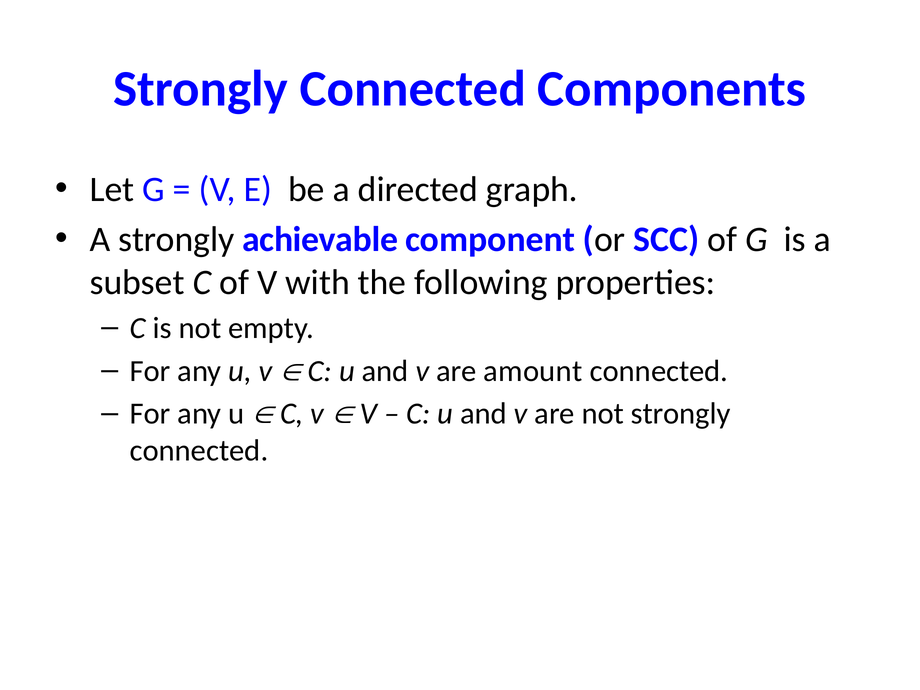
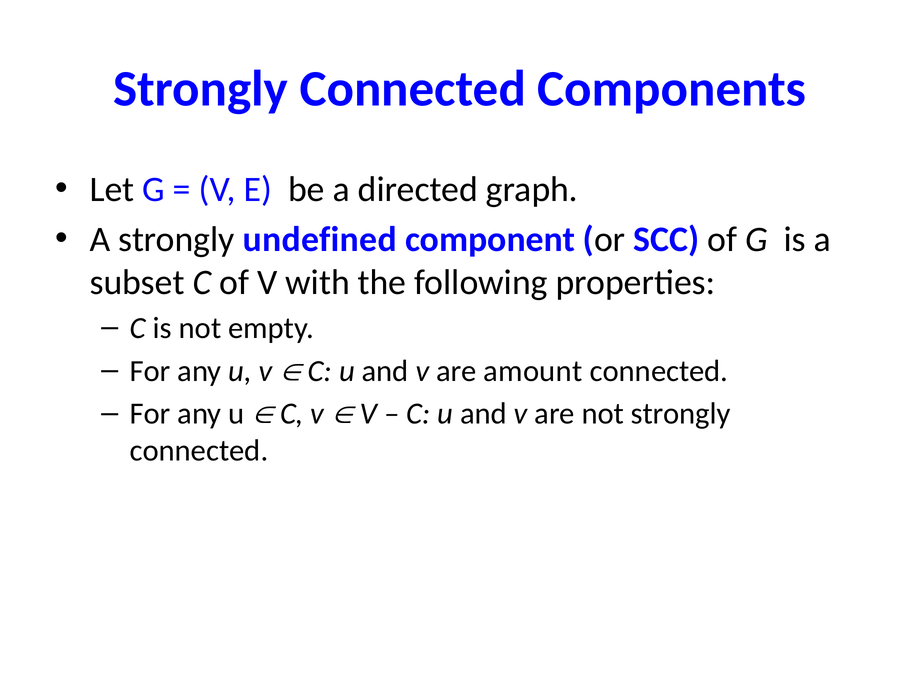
achievable: achievable -> undefined
